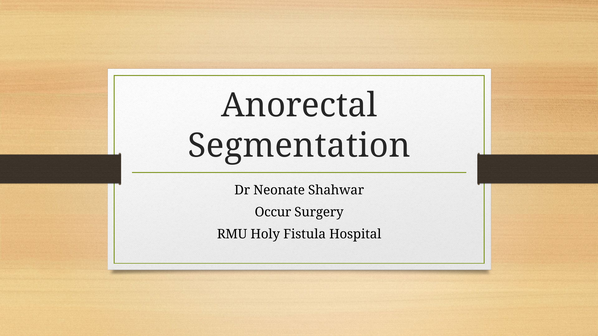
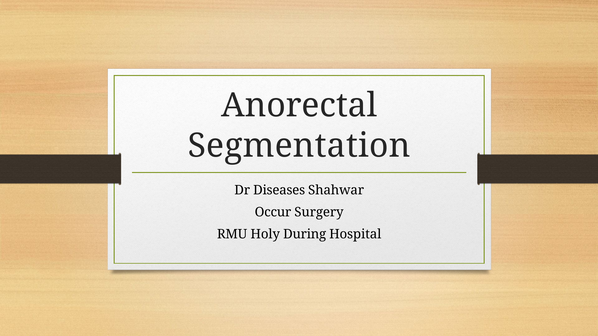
Neonate: Neonate -> Diseases
Fistula: Fistula -> During
